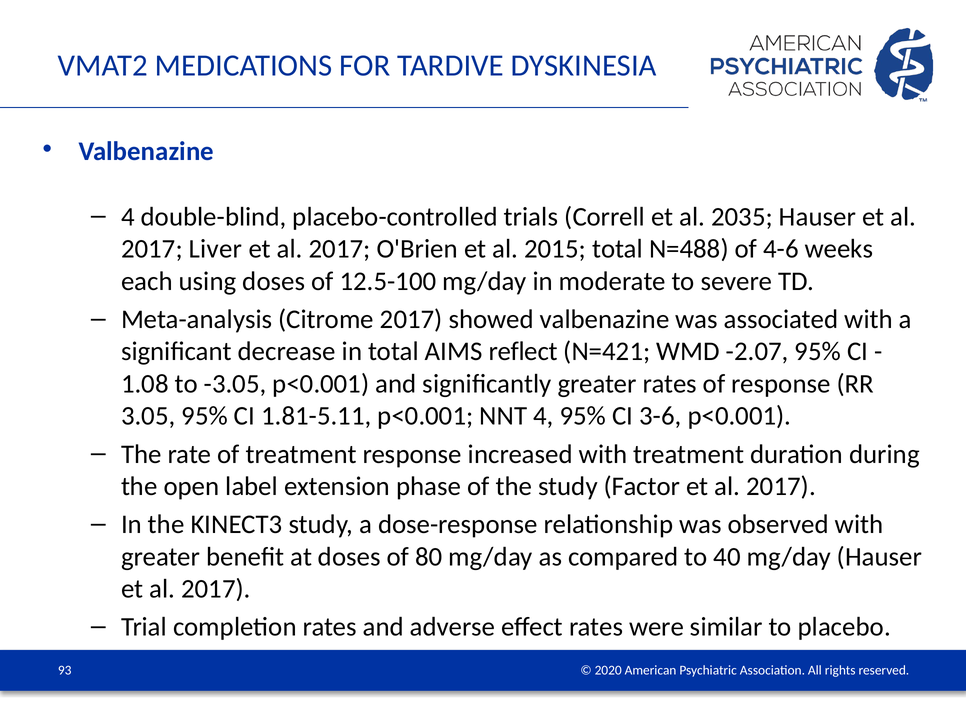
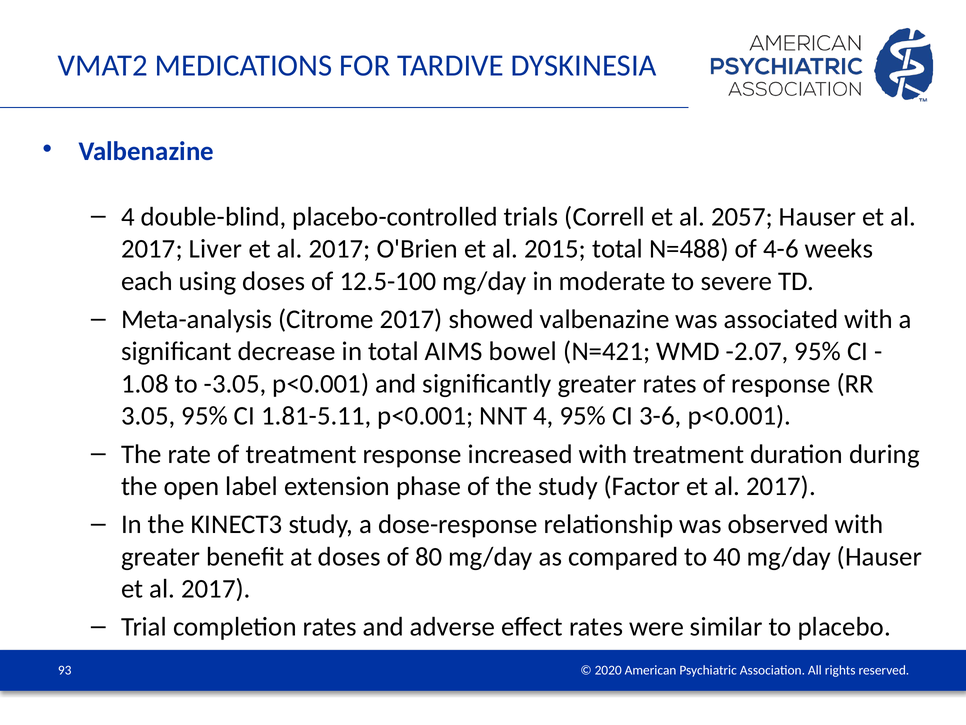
2035: 2035 -> 2057
reflect: reflect -> bowel
